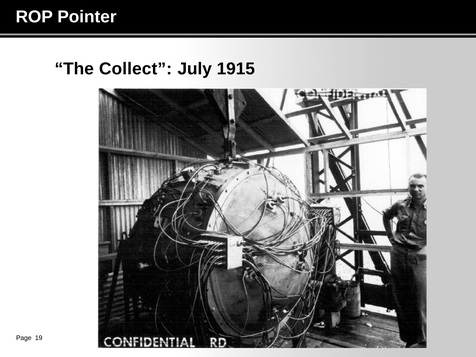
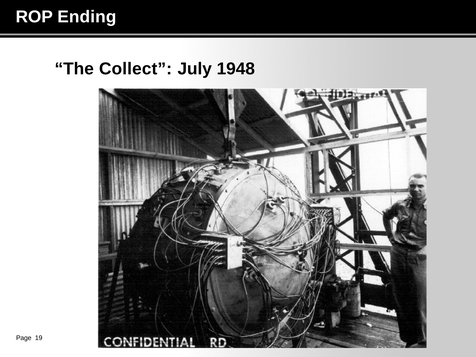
Pointer: Pointer -> Ending
1915: 1915 -> 1948
